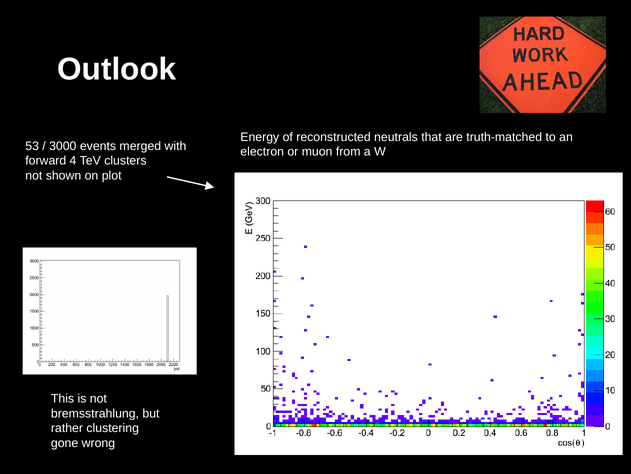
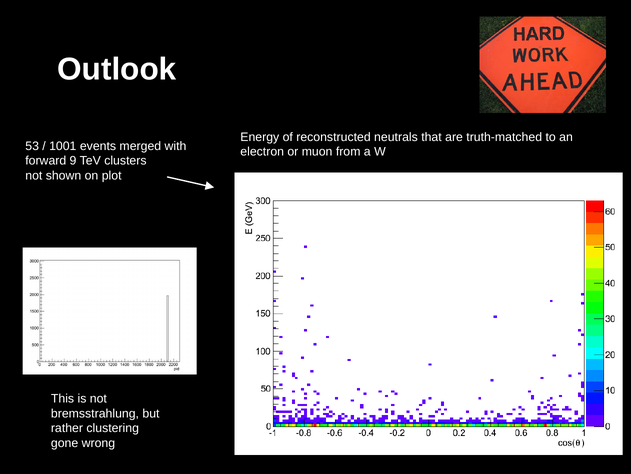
3000: 3000 -> 1001
4: 4 -> 9
